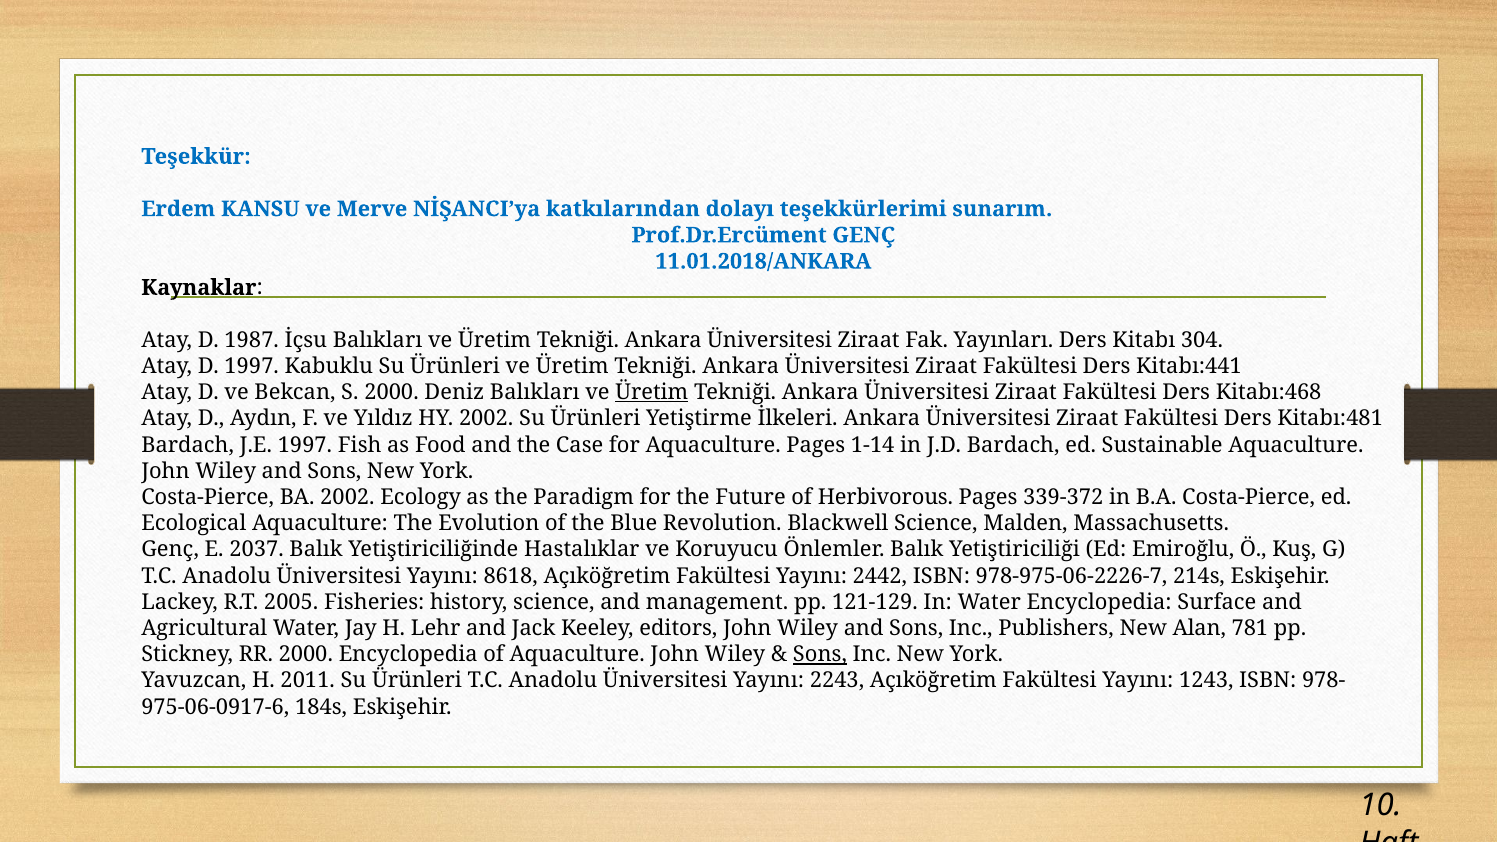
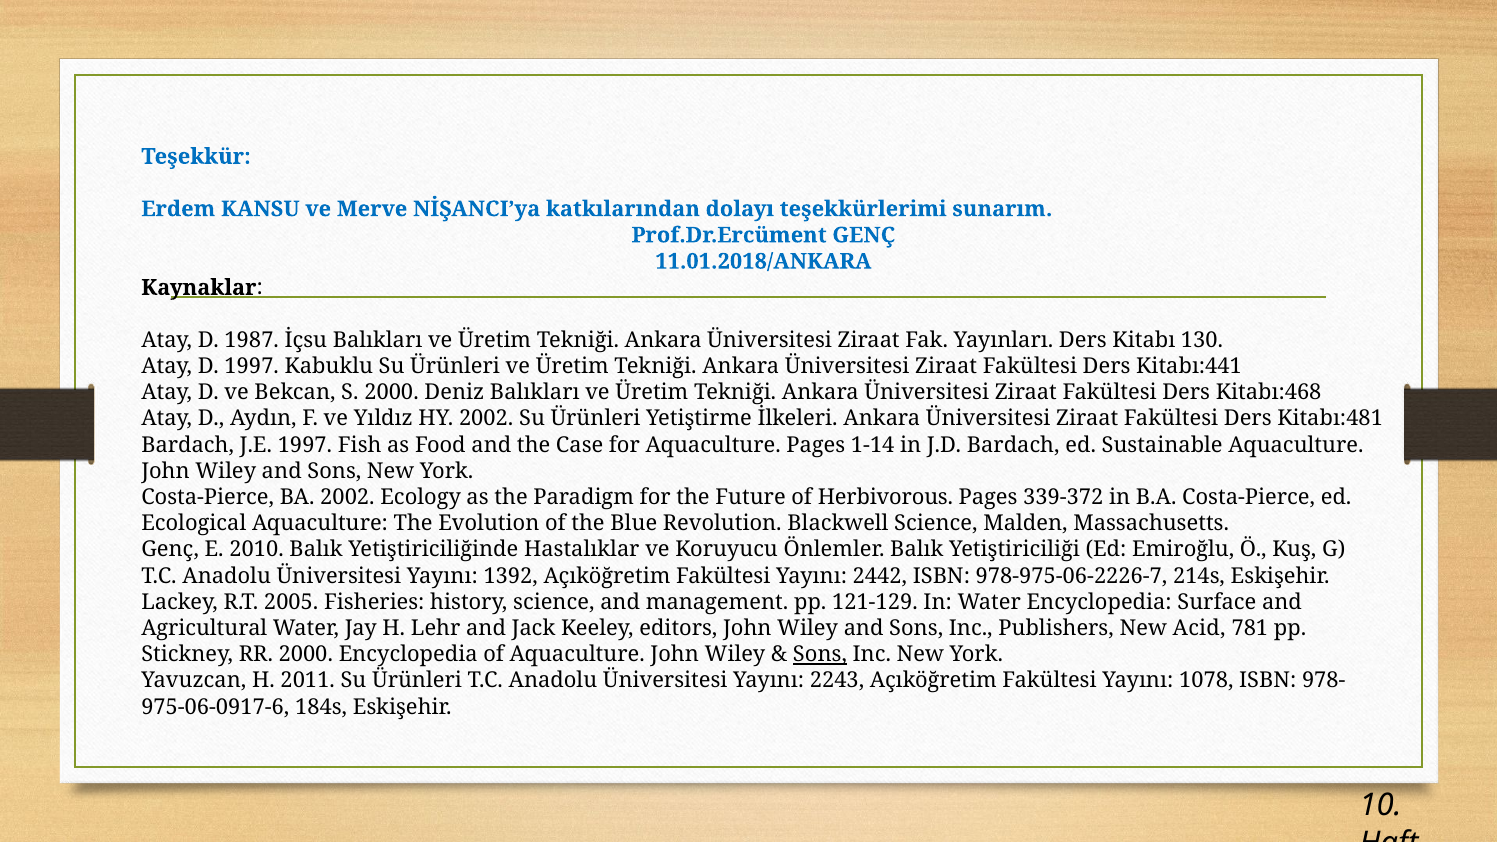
304: 304 -> 130
Üretim at (652, 392) underline: present -> none
2037: 2037 -> 2010
8618: 8618 -> 1392
Alan: Alan -> Acid
1243: 1243 -> 1078
